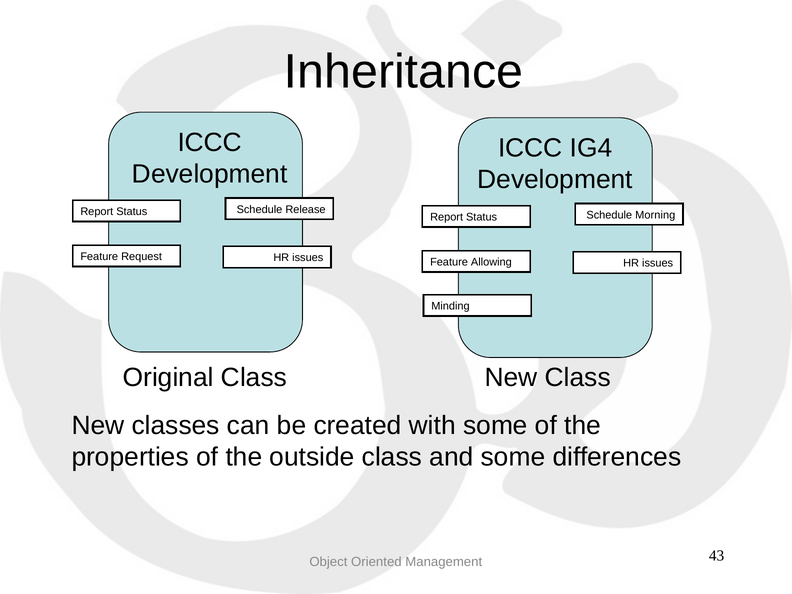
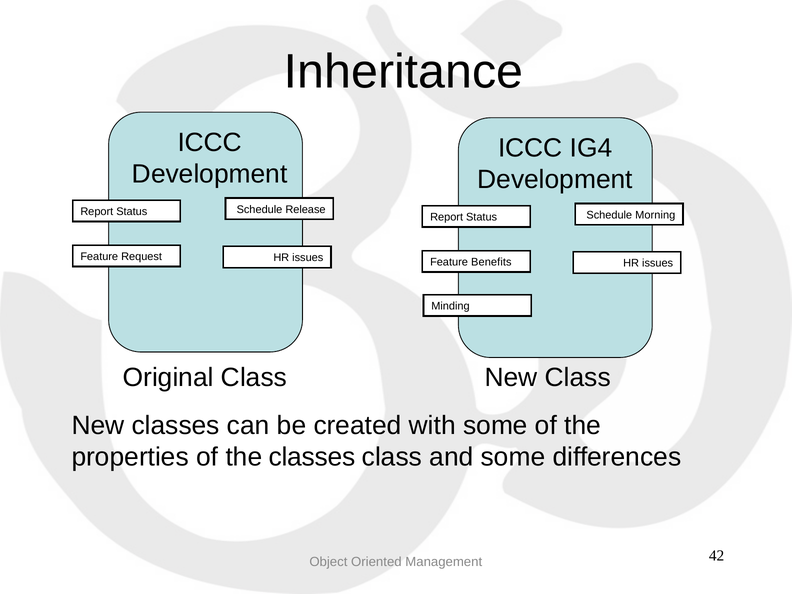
Allowing: Allowing -> Benefits
the outside: outside -> classes
43: 43 -> 42
